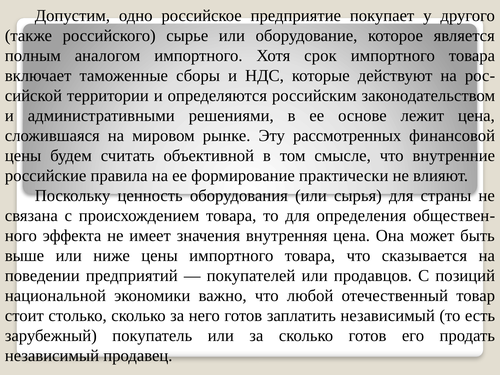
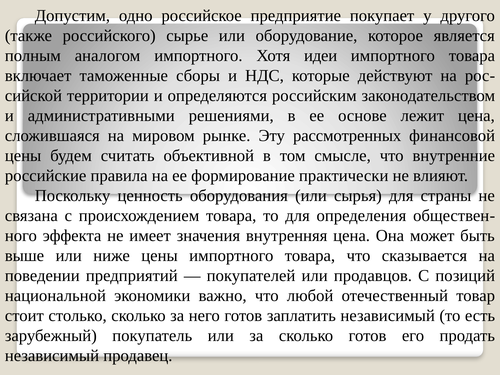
срок: срок -> идеи
